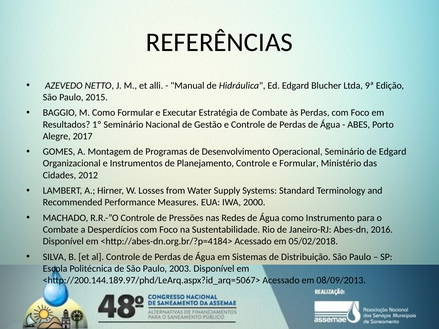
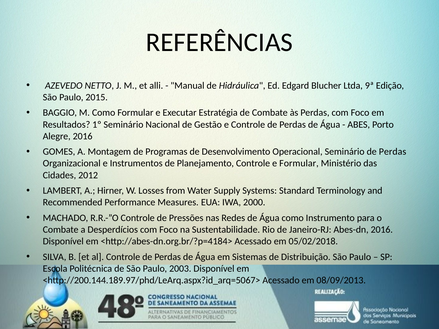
Alegre 2017: 2017 -> 2016
Seminário de Edgard: Edgard -> Perdas
